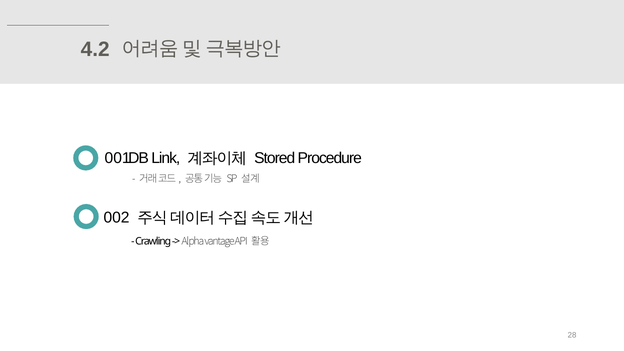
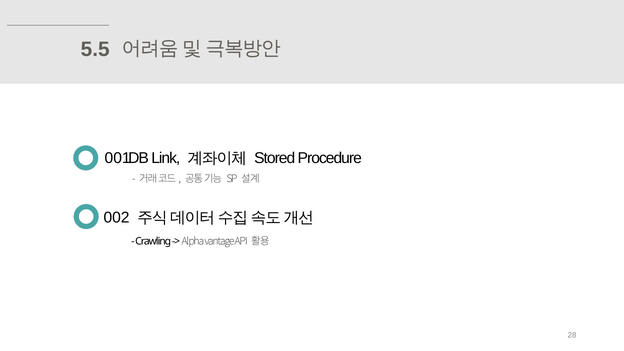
4.2: 4.2 -> 5.5
